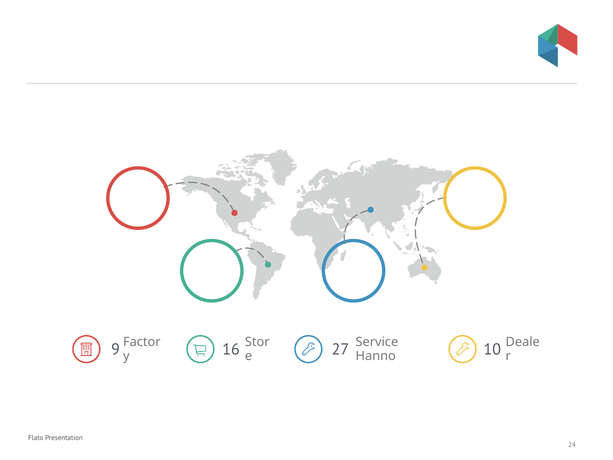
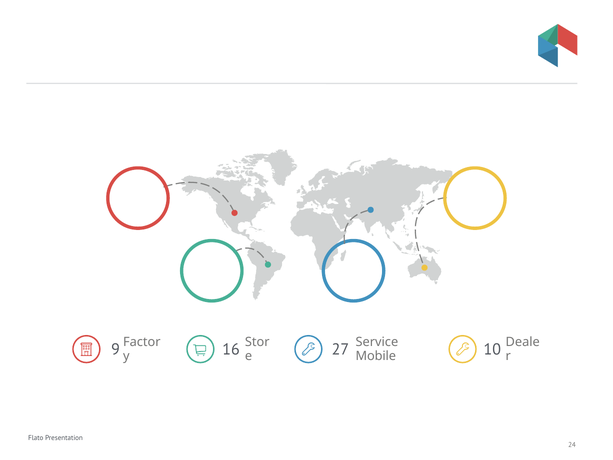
Hanno: Hanno -> Mobile
